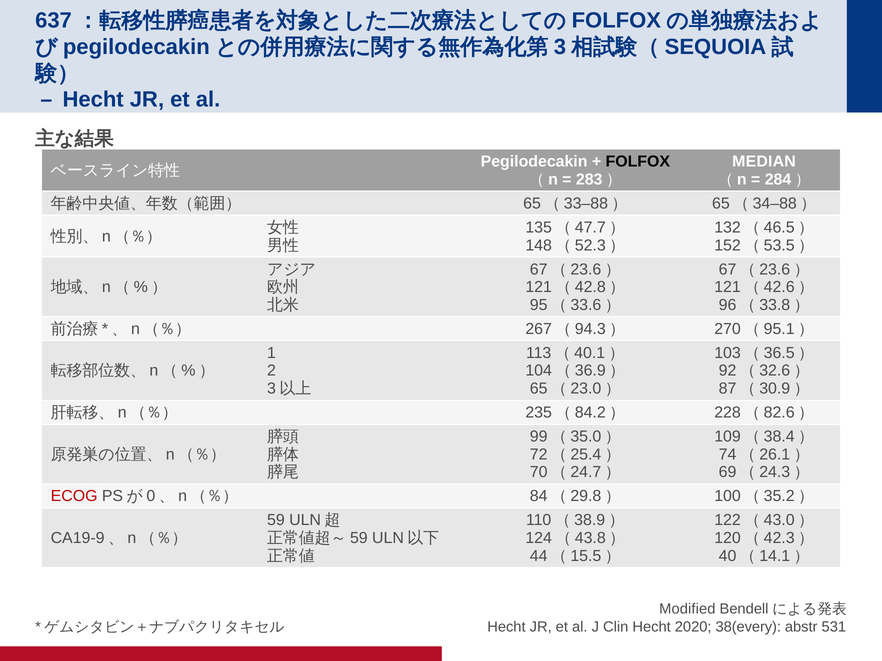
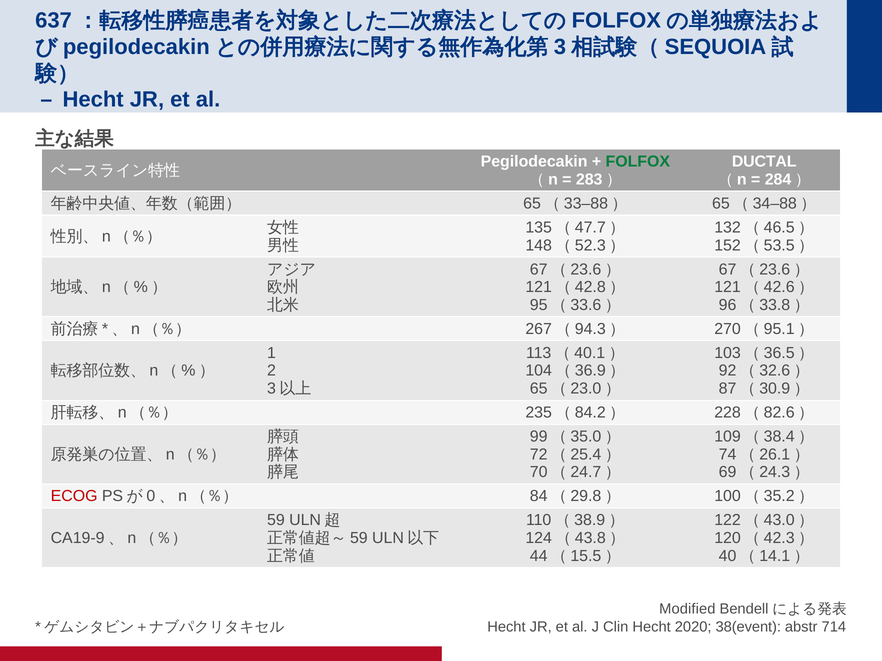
FOLFOX colour: black -> green
MEDIAN: MEDIAN -> DUCTAL
38(every: 38(every -> 38(event
531: 531 -> 714
